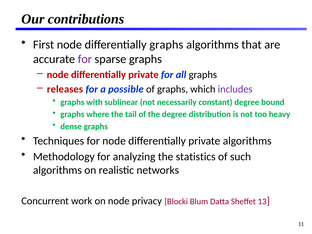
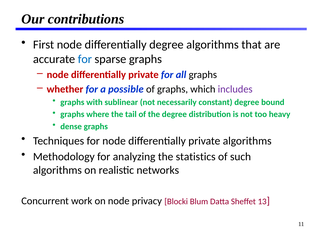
differentially graphs: graphs -> degree
for at (85, 59) colour: purple -> blue
releases: releases -> whether
